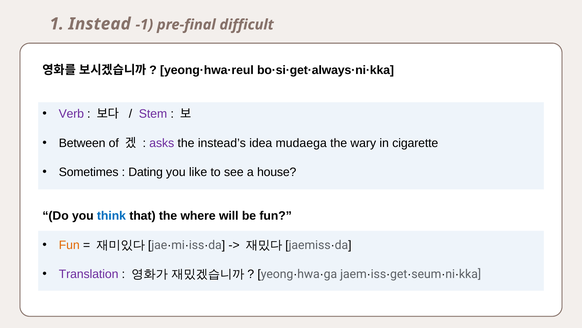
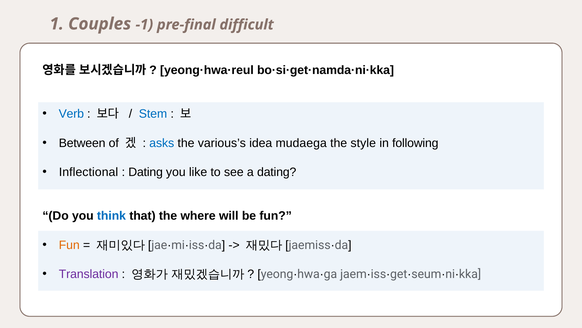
Instead: Instead -> Couples
bo·si·get·always·ni·kka: bo·si·get·always·ni·kka -> bo·si·get·namda·ni·kka
Verb colour: purple -> blue
Stem colour: purple -> blue
asks colour: purple -> blue
instead’s: instead’s -> various’s
wary: wary -> style
cigarette: cigarette -> following
Sometimes: Sometimes -> Inflectional
a house: house -> dating
